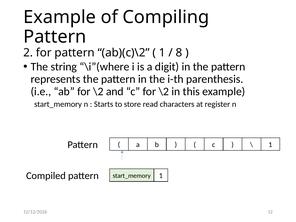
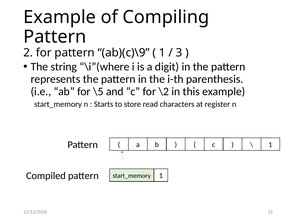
ab)(c)\2: ab)(c)\2 -> ab)(c)\9
8: 8 -> 3
ab for \2: \2 -> \5
